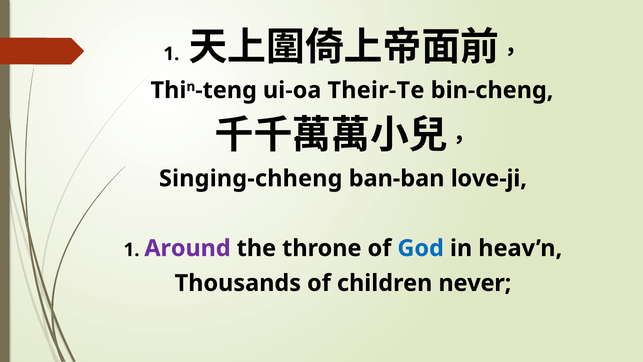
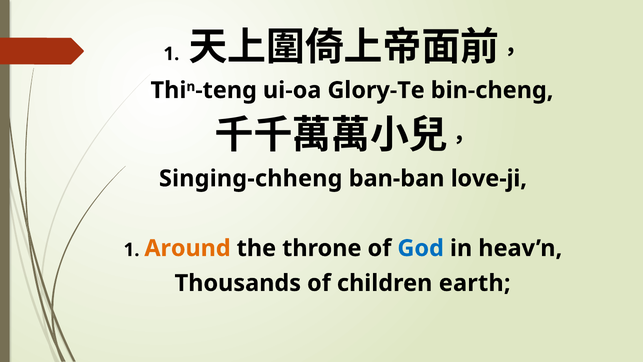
Their-Te: Their-Te -> Glory-Te
Around colour: purple -> orange
never: never -> earth
